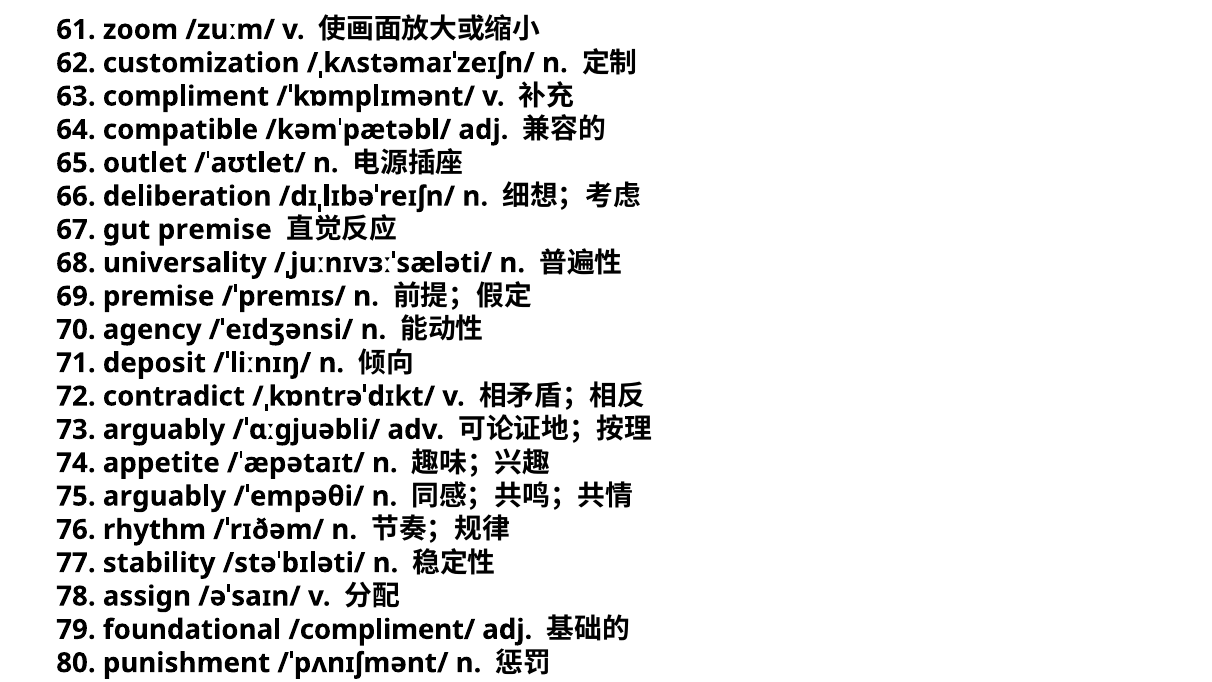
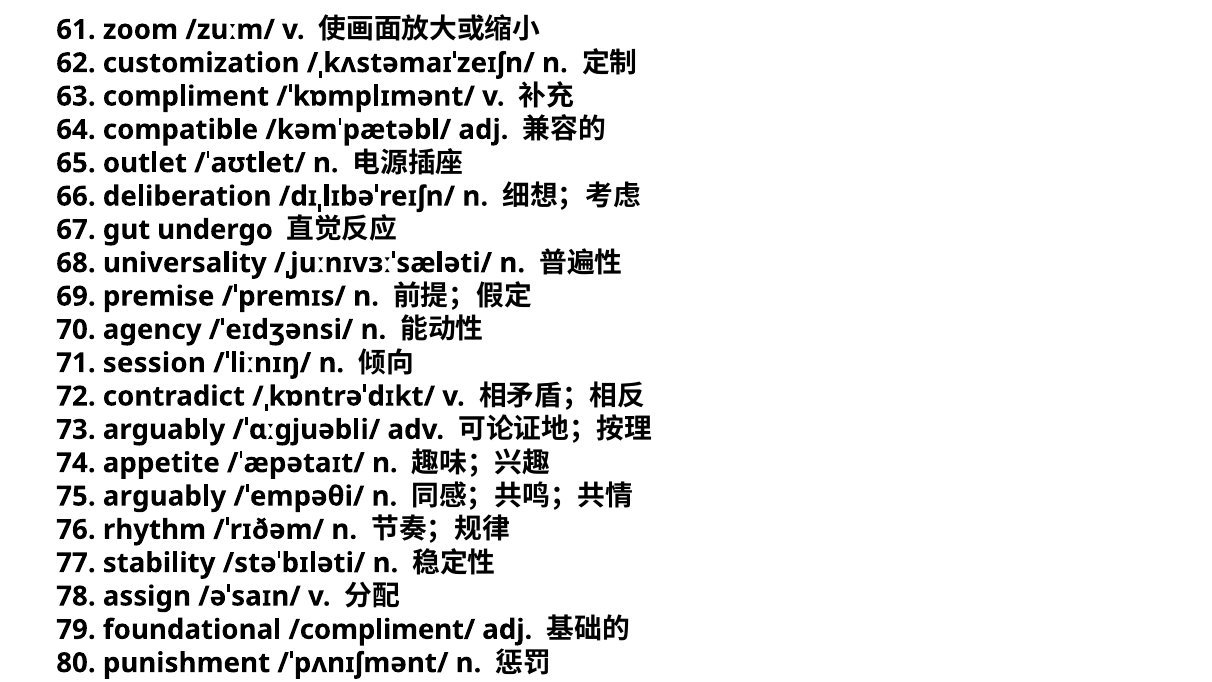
gut premise: premise -> undergo
deposit: deposit -> session
